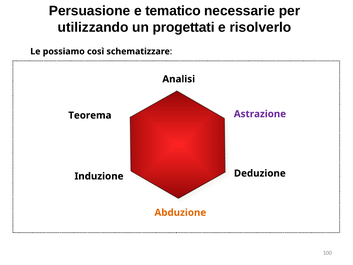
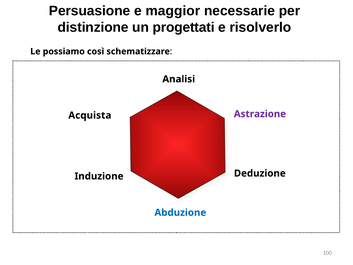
tematico: tematico -> maggior
utilizzando: utilizzando -> distinzione
Teorema: Teorema -> Acquista
Abduzione colour: orange -> blue
